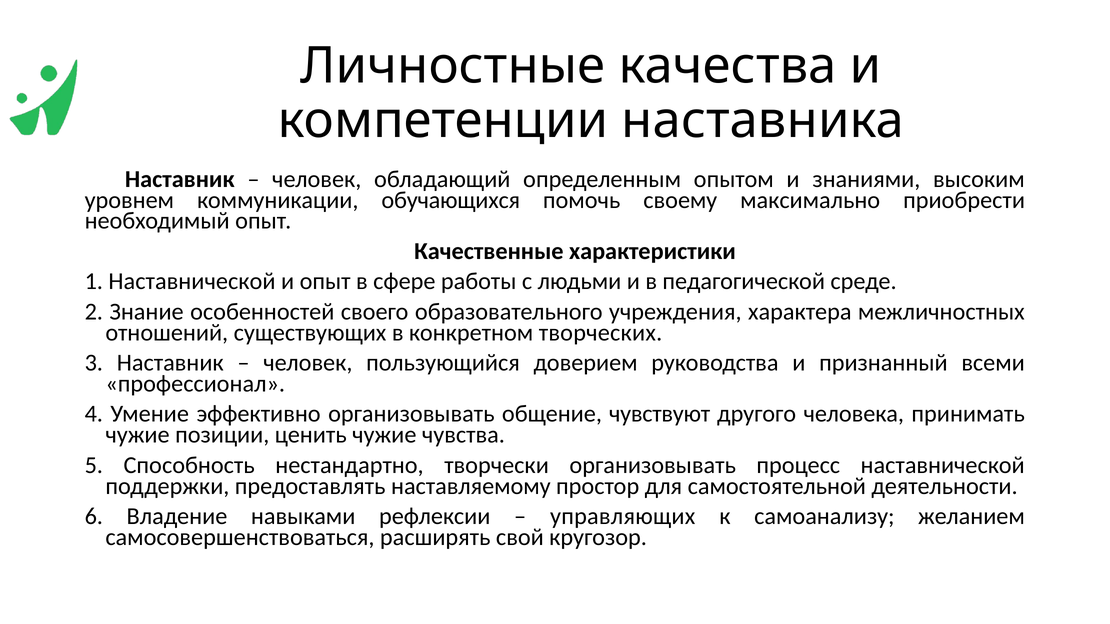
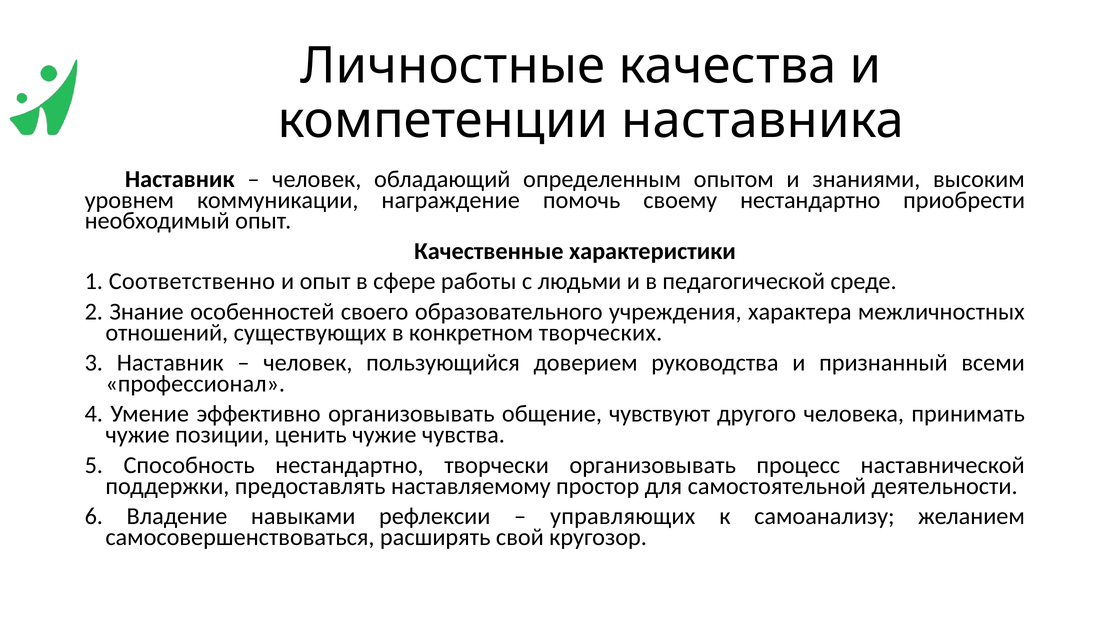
обучающихся: обучающихся -> награждение
своему максимально: максимально -> нестандартно
1 Наставнической: Наставнической -> Соответственно
